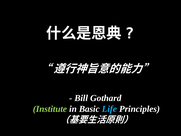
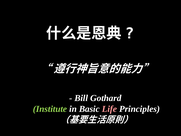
Life colour: light blue -> pink
